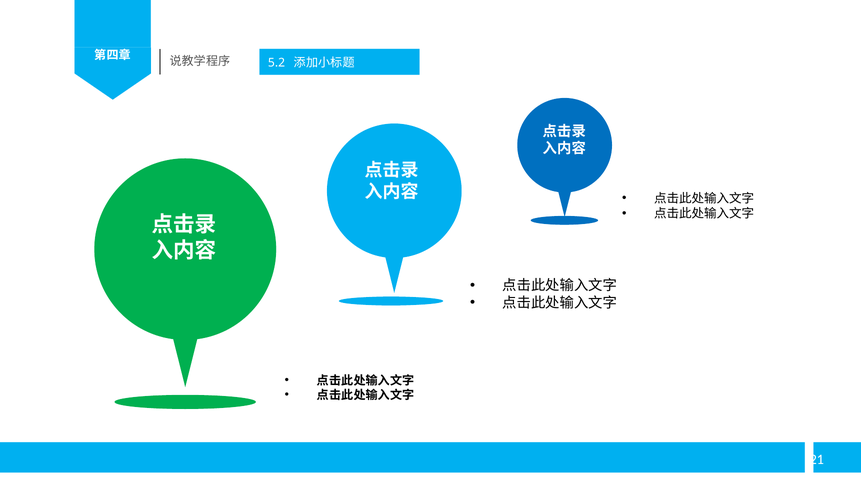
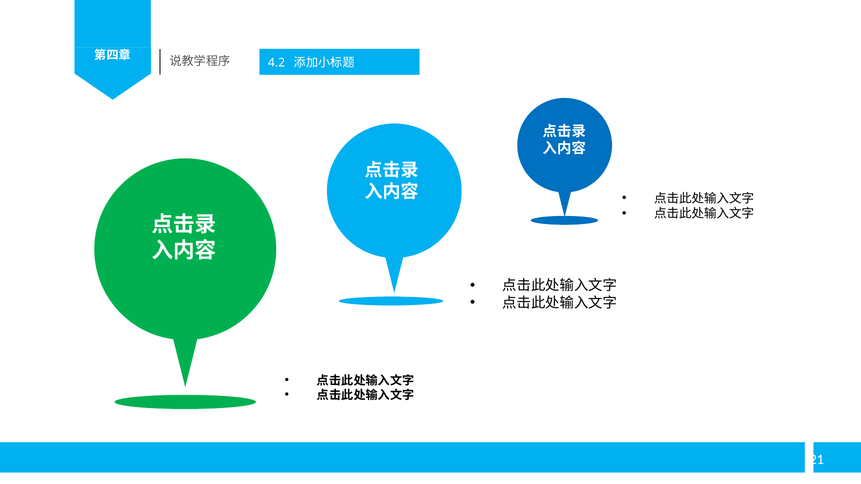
5.2: 5.2 -> 4.2
